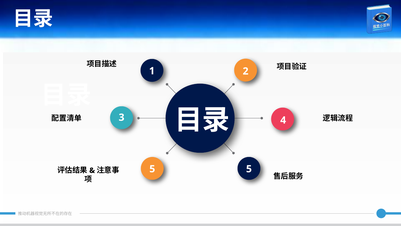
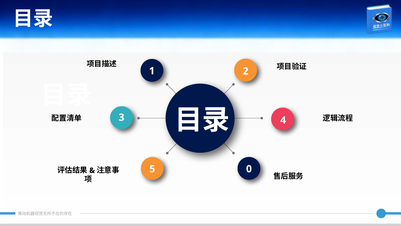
5 5: 5 -> 0
